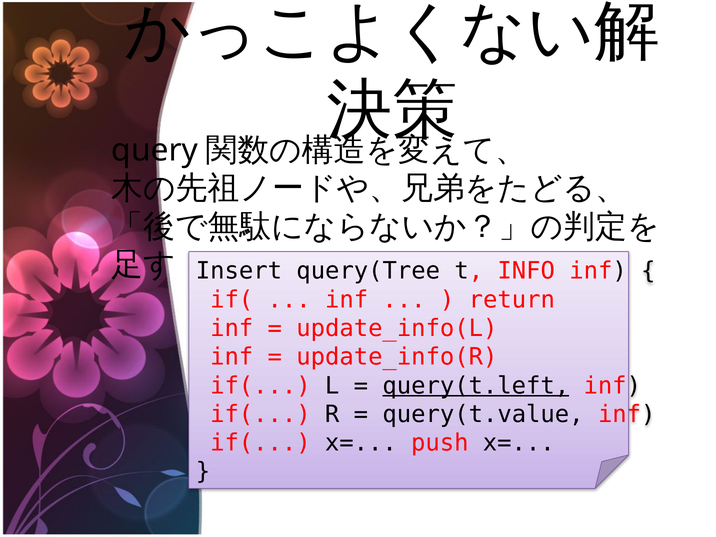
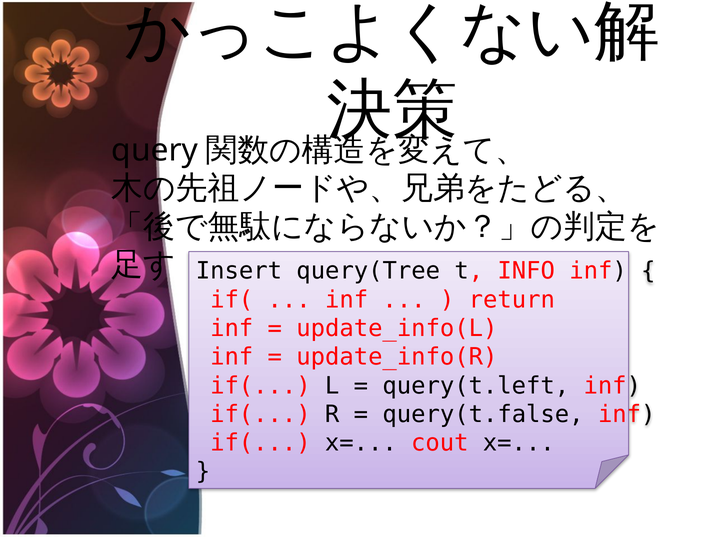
query(t.left underline: present -> none
query(t.value: query(t.value -> query(t.false
push: push -> cout
